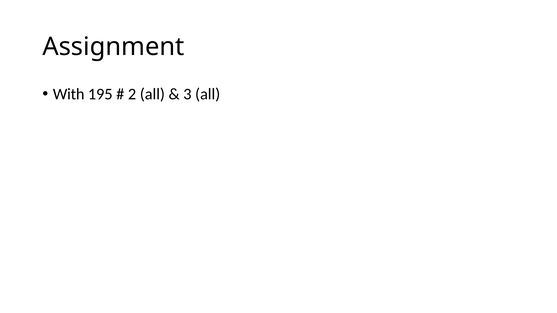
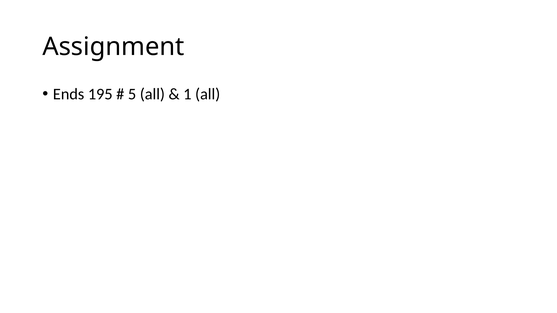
With: With -> Ends
2: 2 -> 5
3: 3 -> 1
